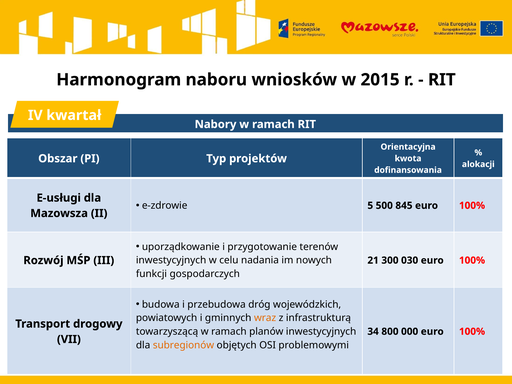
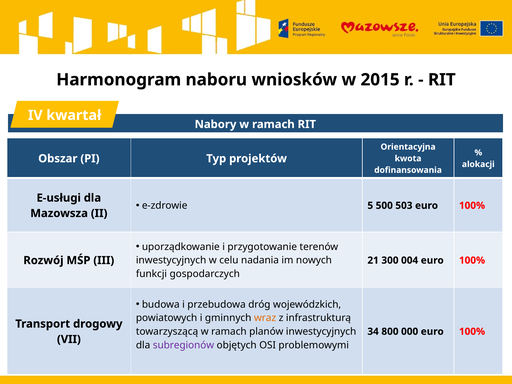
845: 845 -> 503
030: 030 -> 004
subregionów colour: orange -> purple
